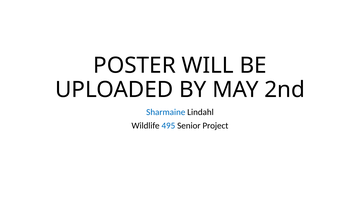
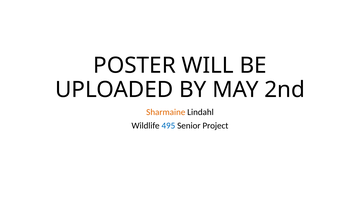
Sharmaine colour: blue -> orange
